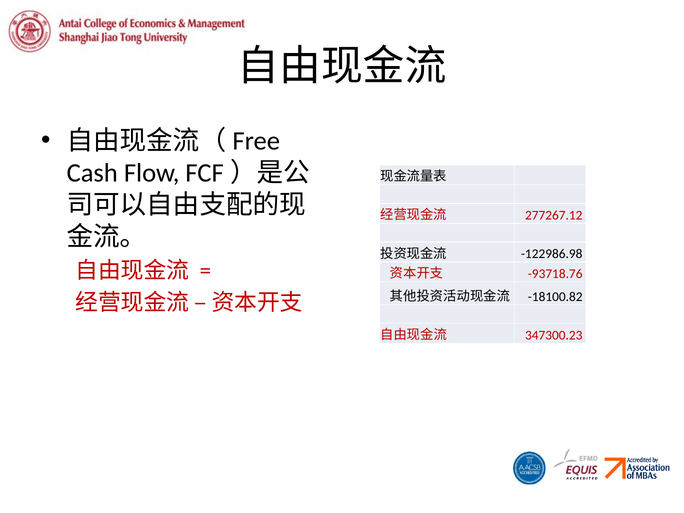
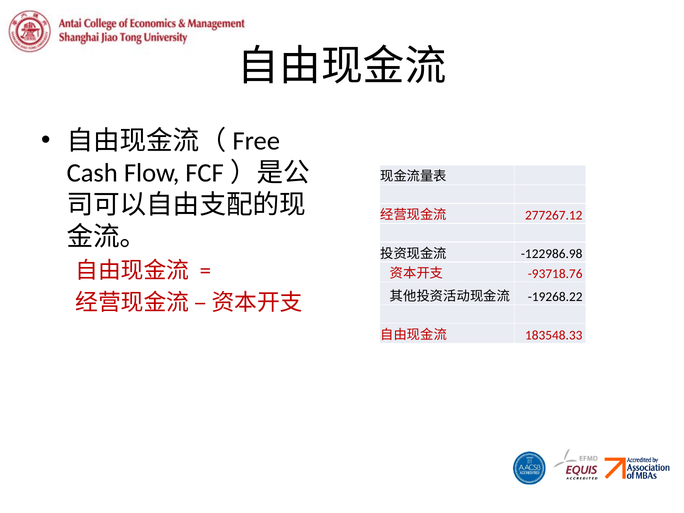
-18100.82: -18100.82 -> -19268.22
347300.23: 347300.23 -> 183548.33
